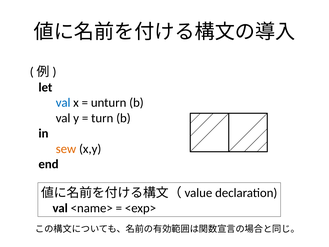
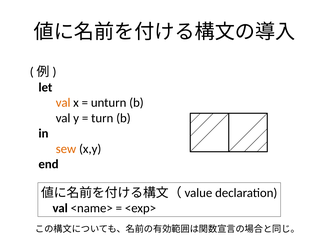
val at (63, 103) colour: blue -> orange
